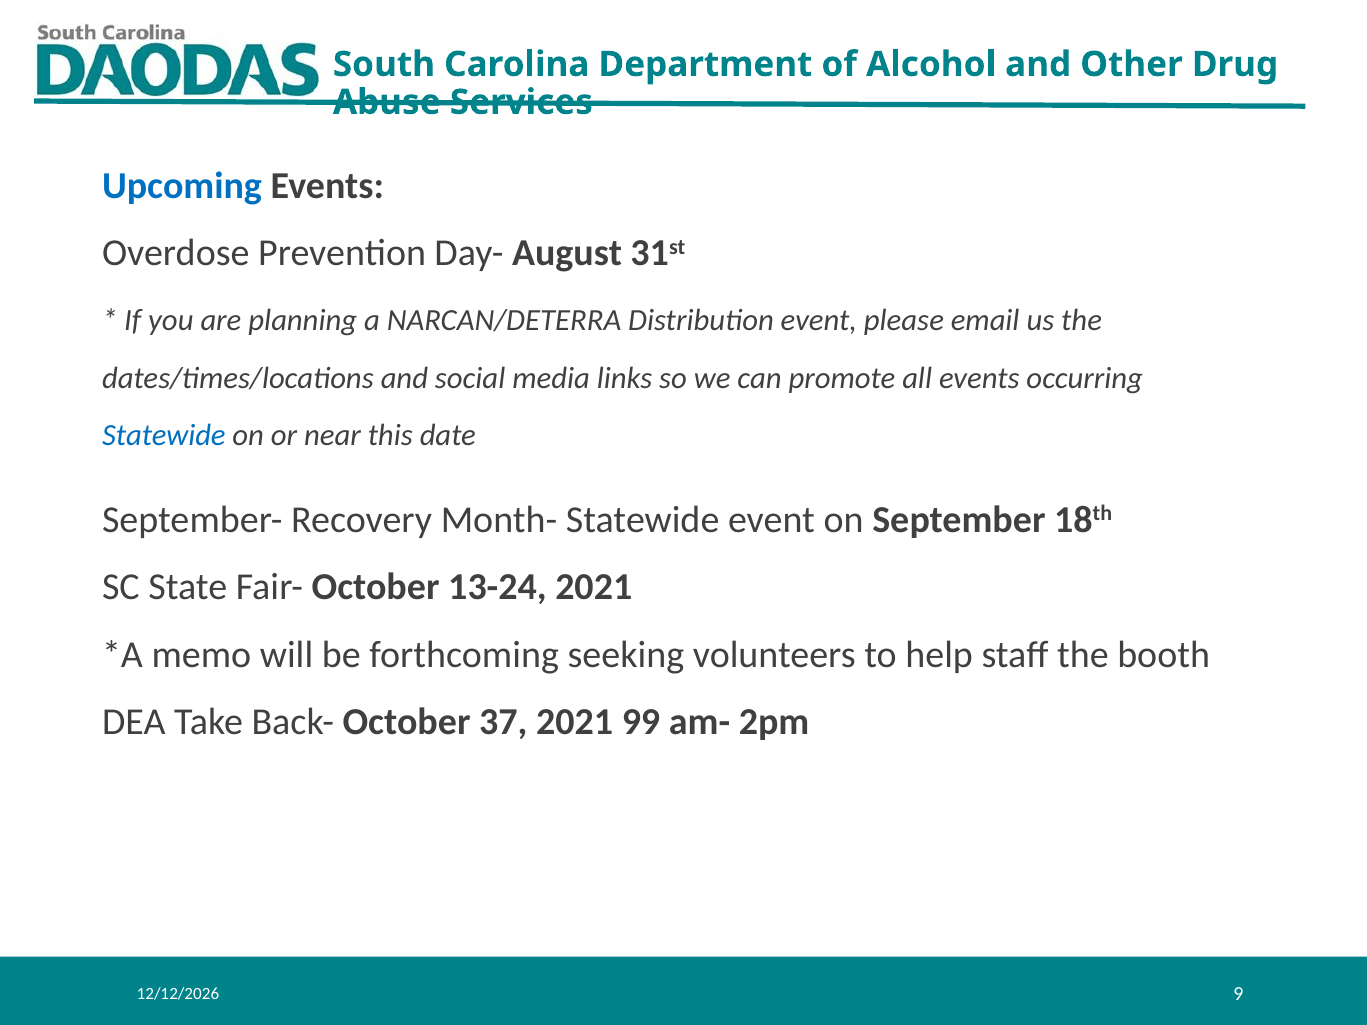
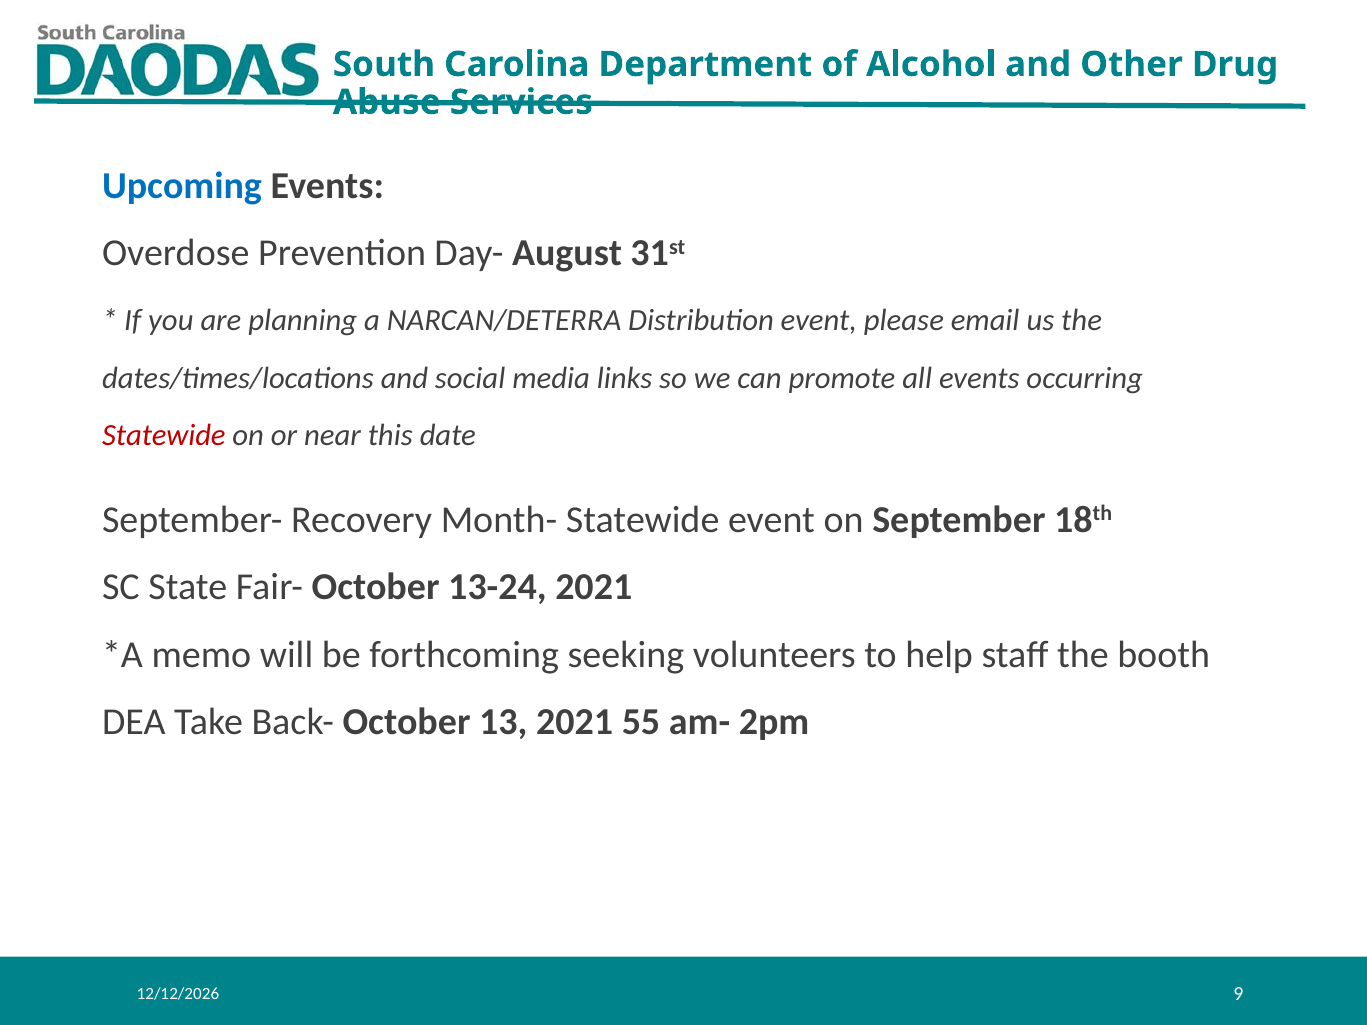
Statewide at (164, 435) colour: blue -> red
37: 37 -> 13
99: 99 -> 55
